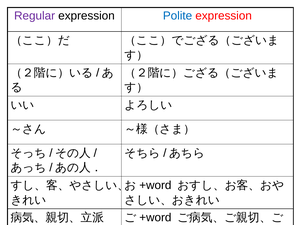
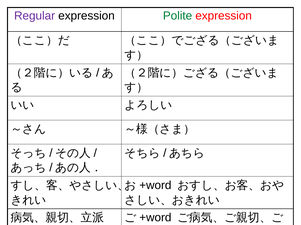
Polite colour: blue -> green
